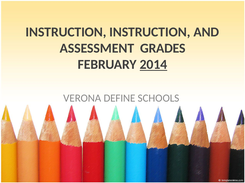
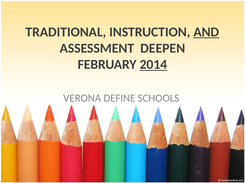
INSTRUCTION at (66, 32): INSTRUCTION -> TRADITIONAL
AND underline: none -> present
GRADES: GRADES -> DEEPEN
